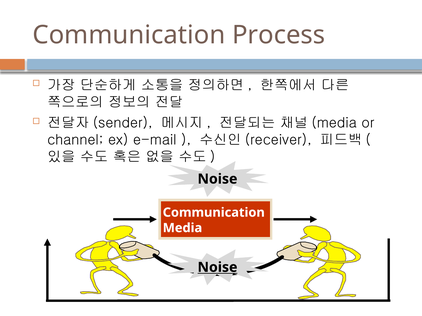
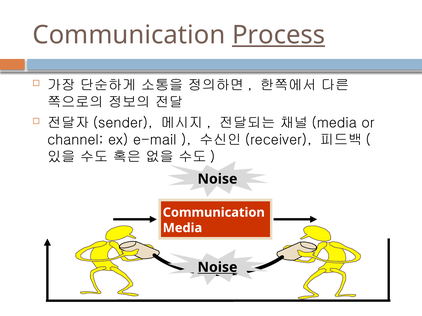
Process underline: none -> present
